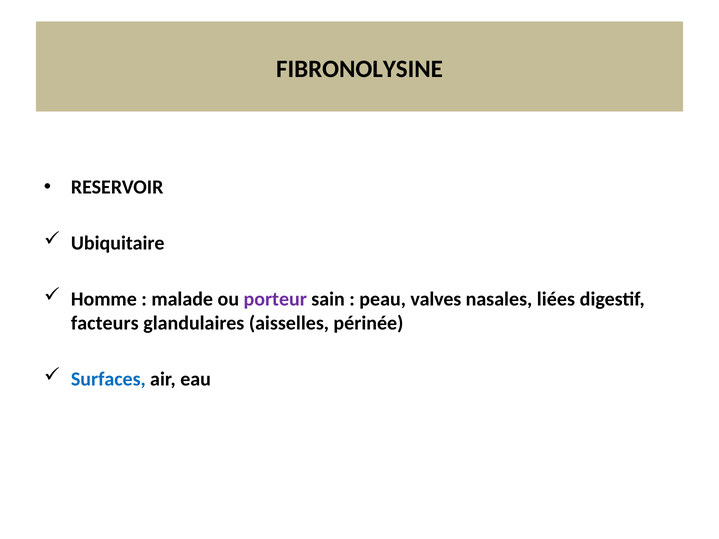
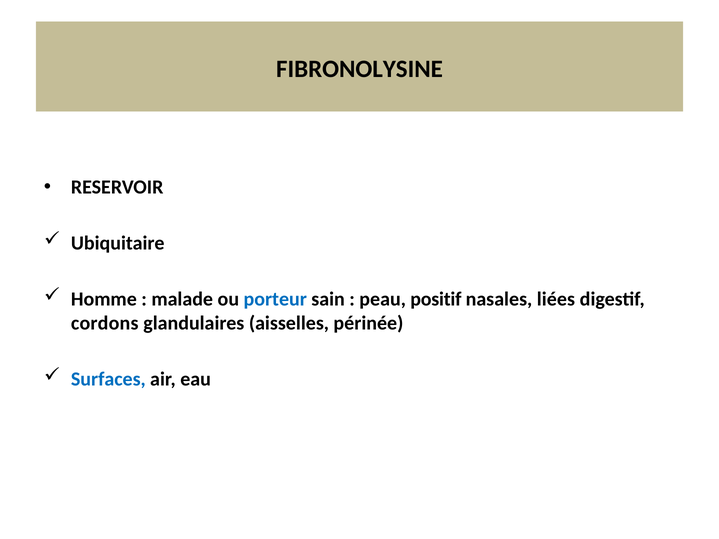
porteur colour: purple -> blue
valves: valves -> positif
facteurs: facteurs -> cordons
